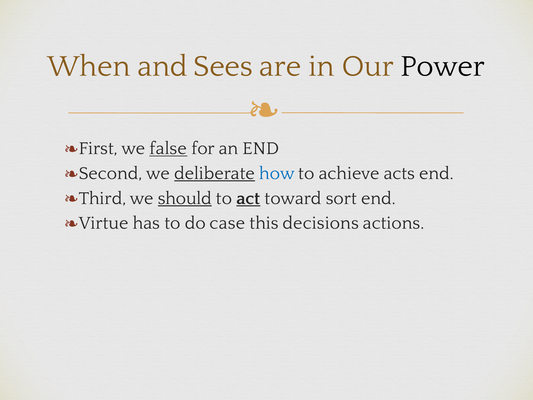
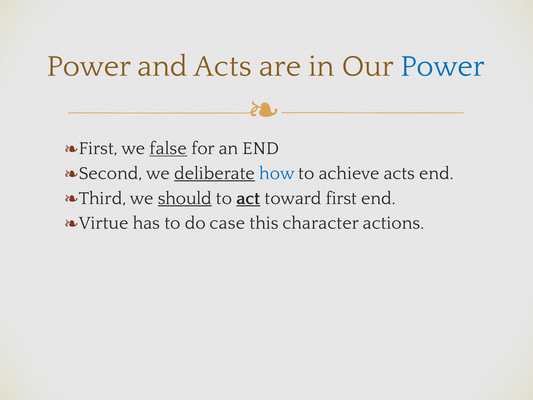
When at (89, 66): When -> Power
and Sees: Sees -> Acts
Power at (443, 66) colour: black -> blue
sort: sort -> first
decisions: decisions -> character
